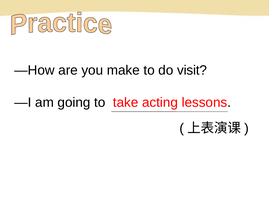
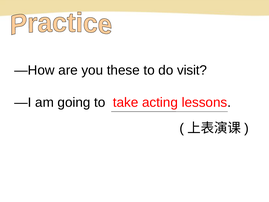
make: make -> these
